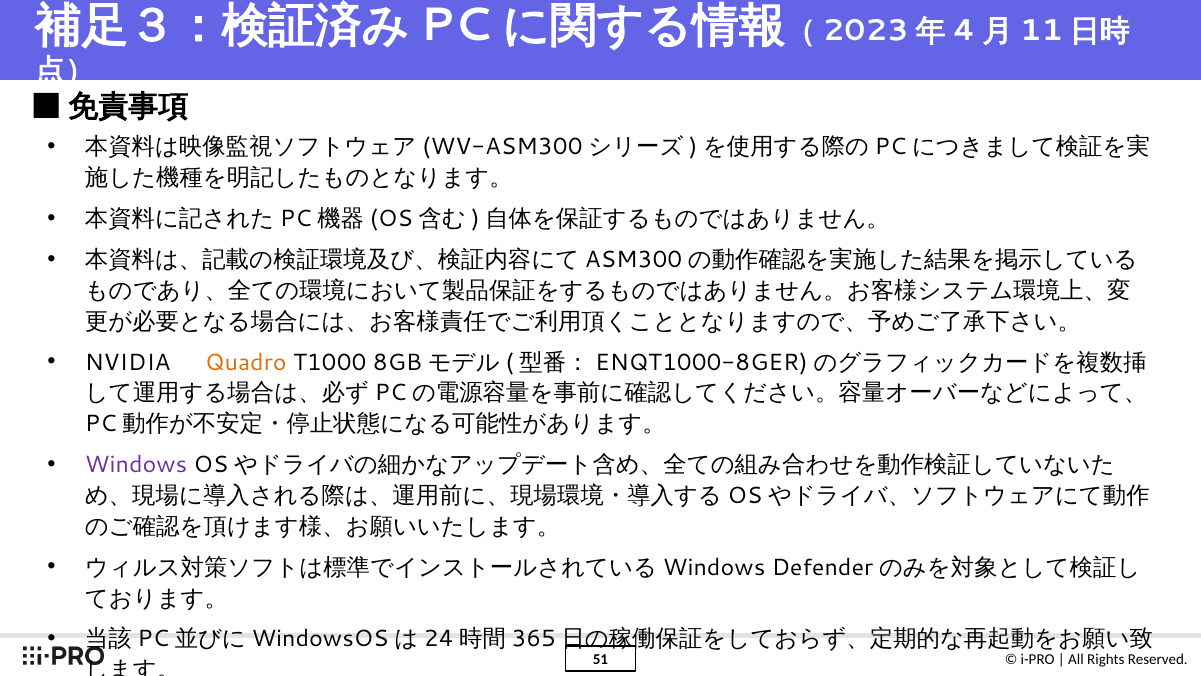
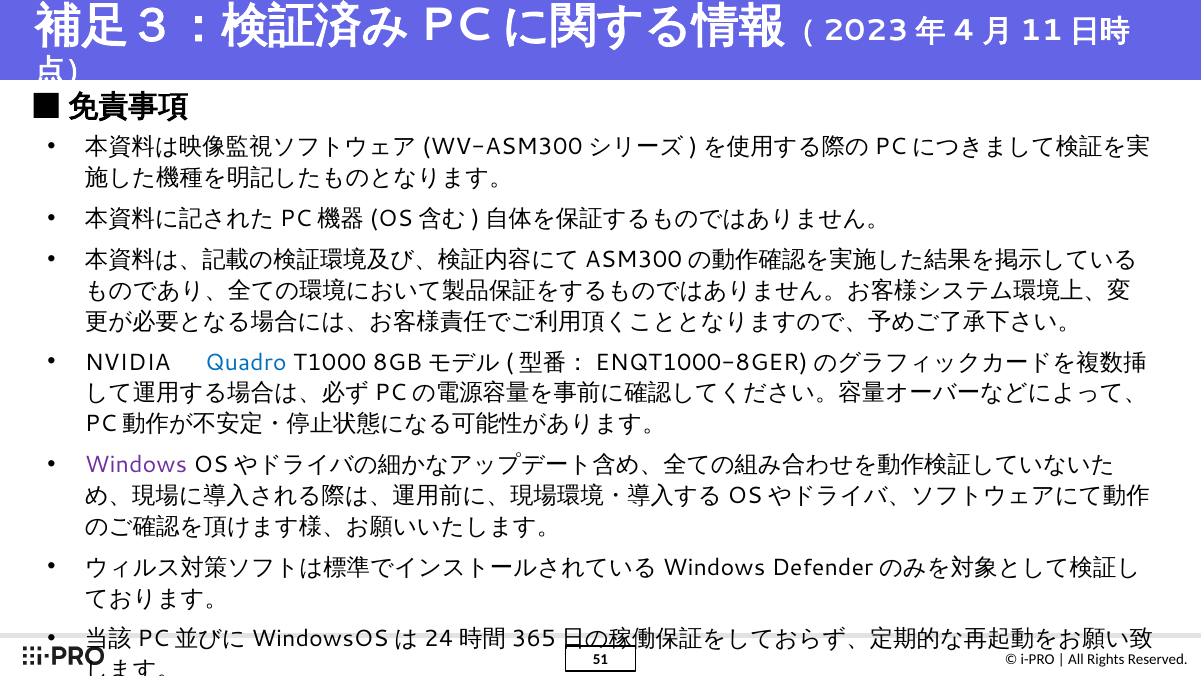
Quadro colour: orange -> blue
